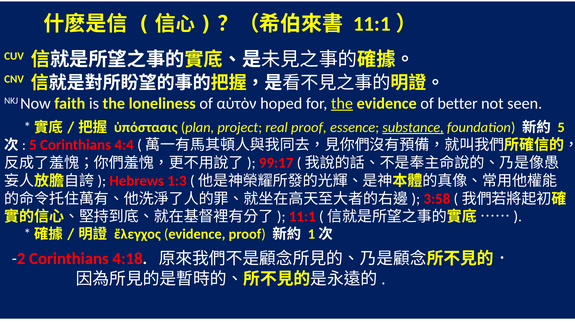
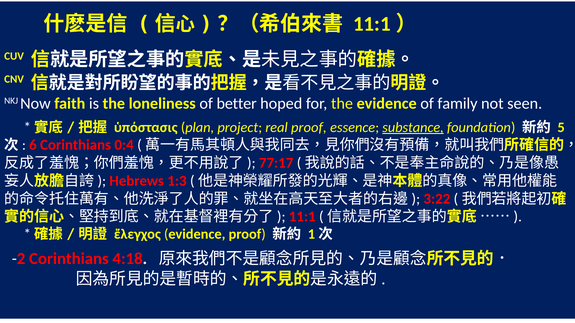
αὐτὸν: αὐτὸν -> better
the at (342, 104) underline: present -> none
better: better -> family
5 at (33, 145): 5 -> 6
4:4: 4:4 -> 0:4
99:17: 99:17 -> 77:17
3:58: 3:58 -> 3:22
